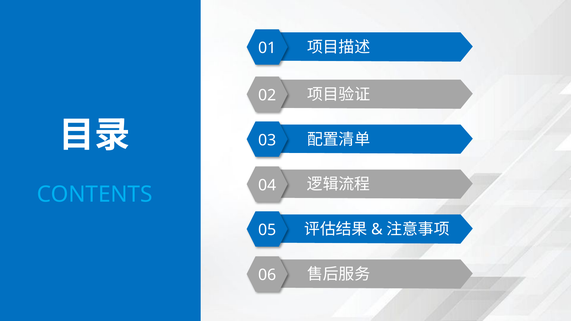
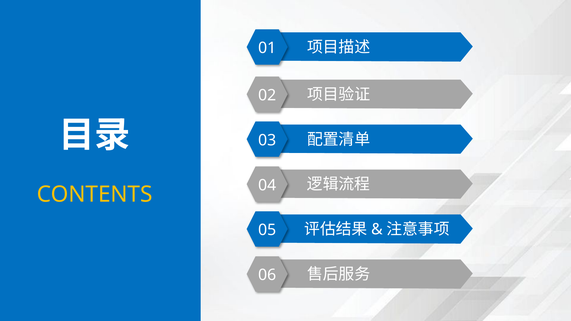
CONTENTS colour: light blue -> yellow
